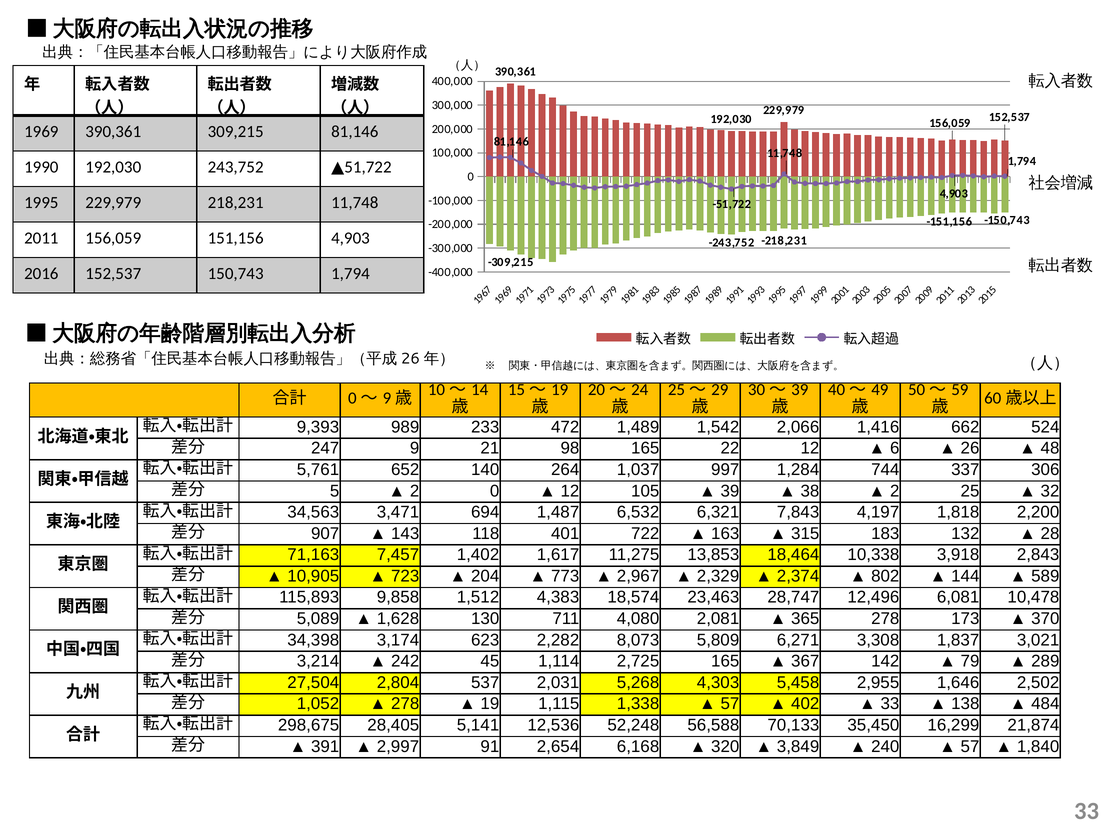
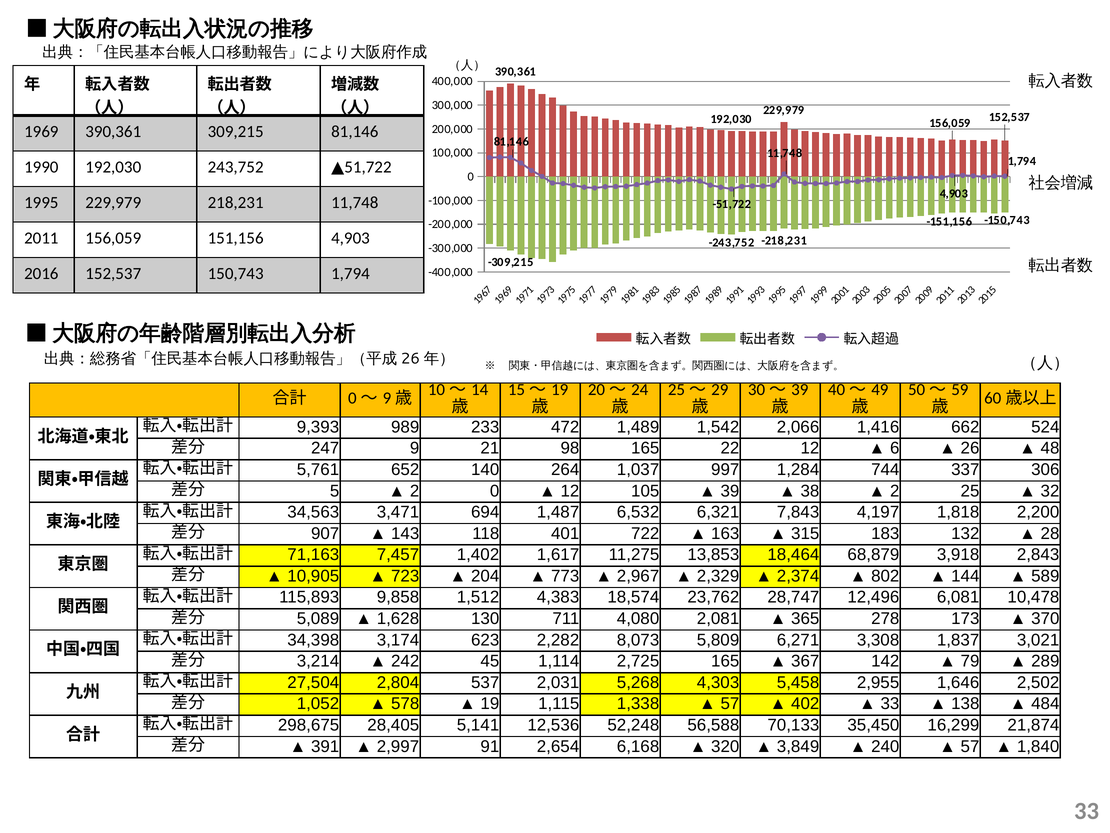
10,338: 10,338 -> 68,879
23,463: 23,463 -> 23,762
278 at (405, 703): 278 -> 578
